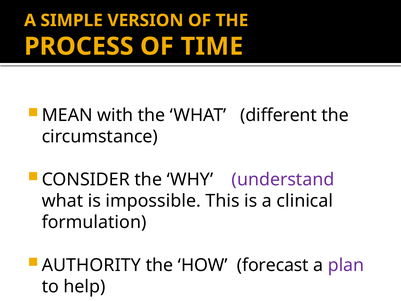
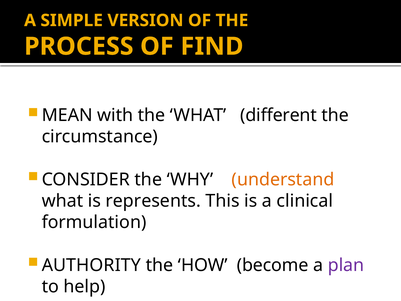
TIME: TIME -> FIND
understand colour: purple -> orange
impossible: impossible -> represents
forecast: forecast -> become
